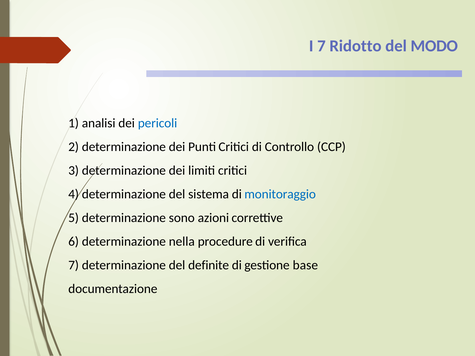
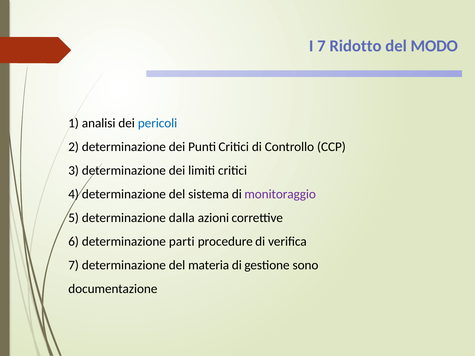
monitoraggio colour: blue -> purple
sono: sono -> dalla
nella: nella -> parti
definite: definite -> materia
base: base -> sono
